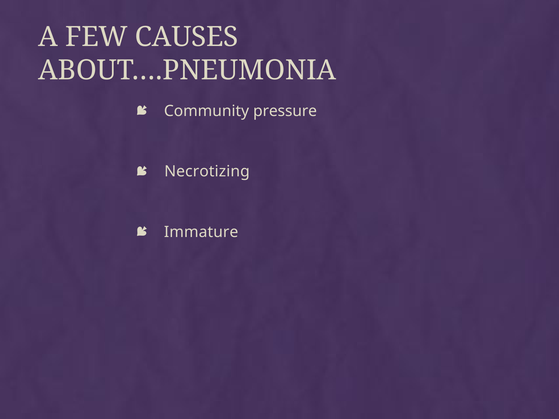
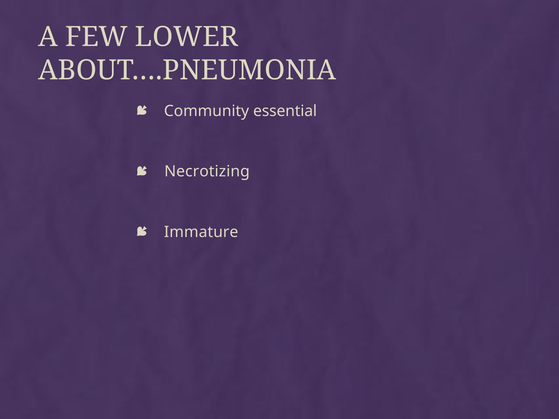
CAUSES: CAUSES -> LOWER
pressure: pressure -> essential
